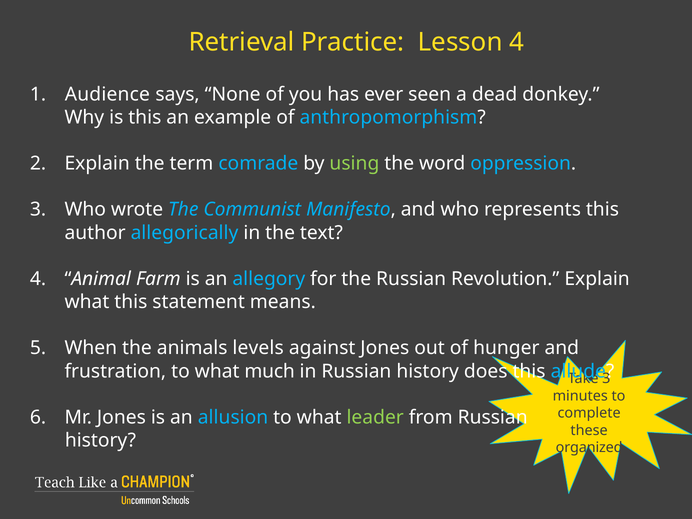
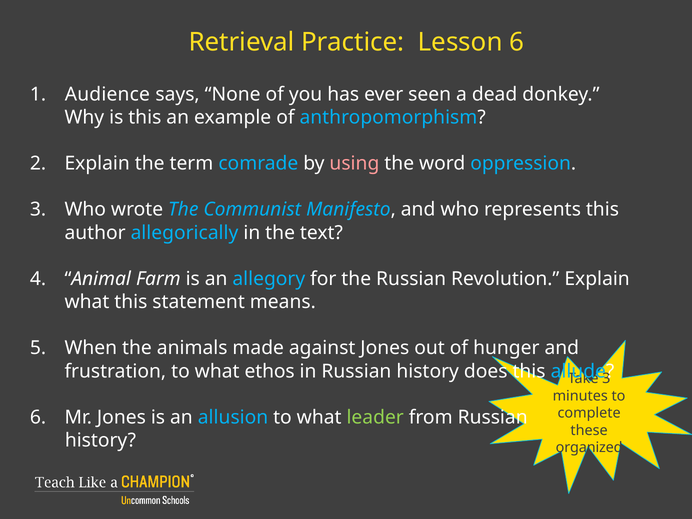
Lesson 4: 4 -> 6
using colour: light green -> pink
levels: levels -> made
much: much -> ethos
